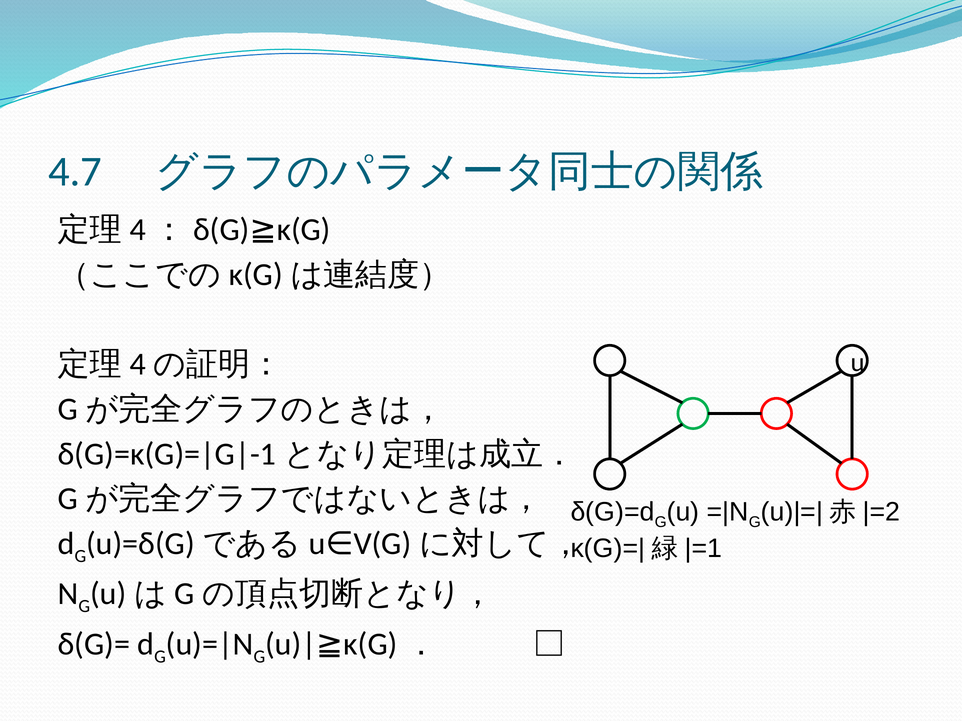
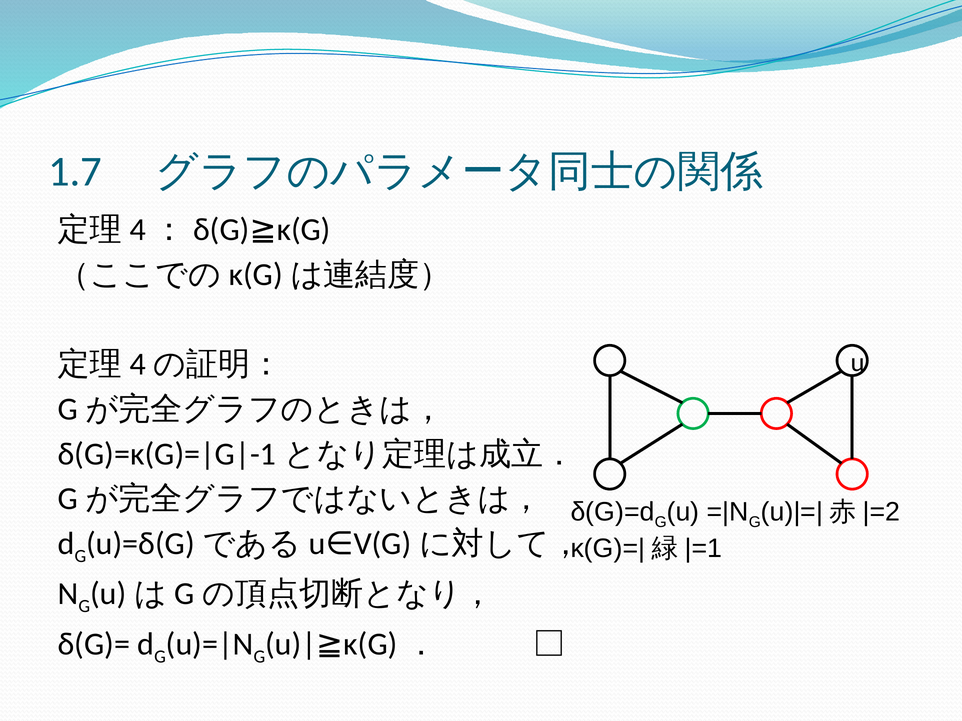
4.7: 4.7 -> 1.7
